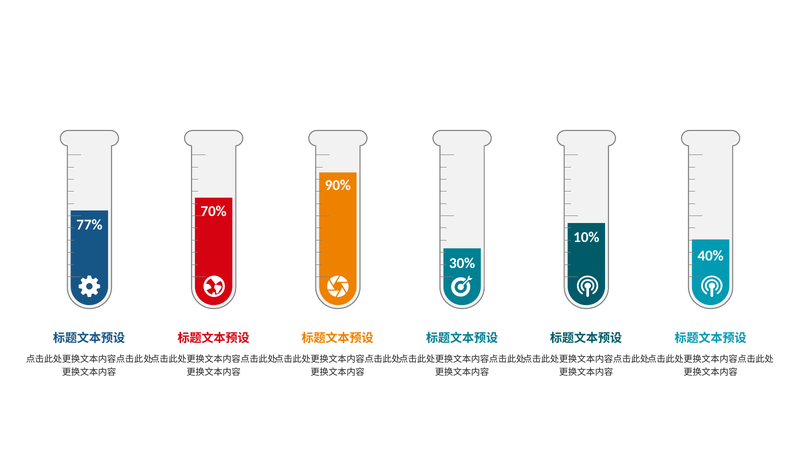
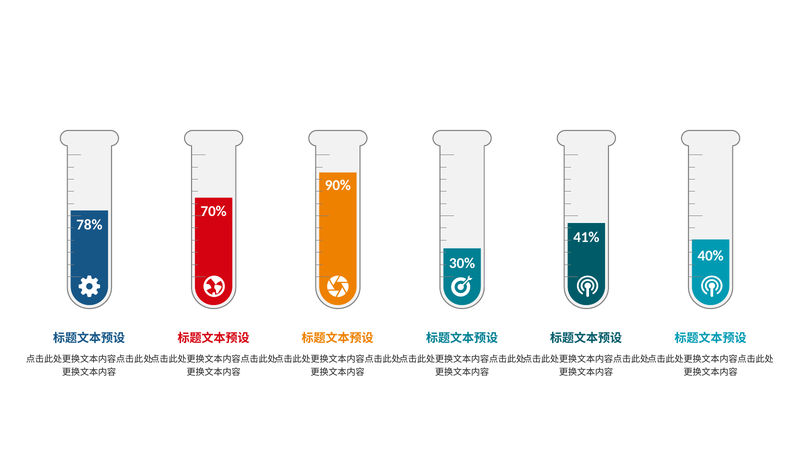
77%: 77% -> 78%
10%: 10% -> 41%
